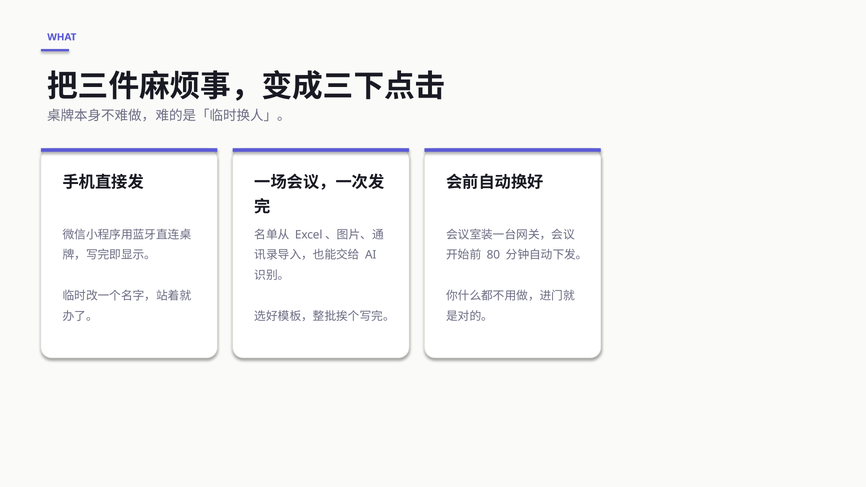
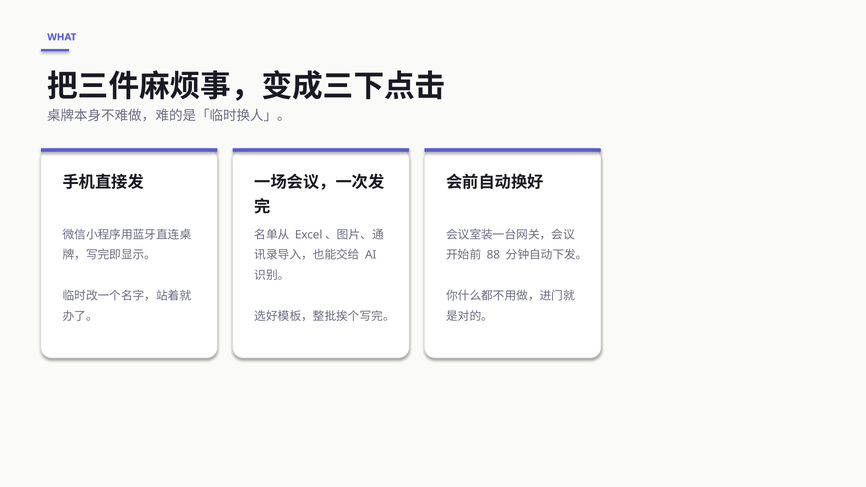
80: 80 -> 88
